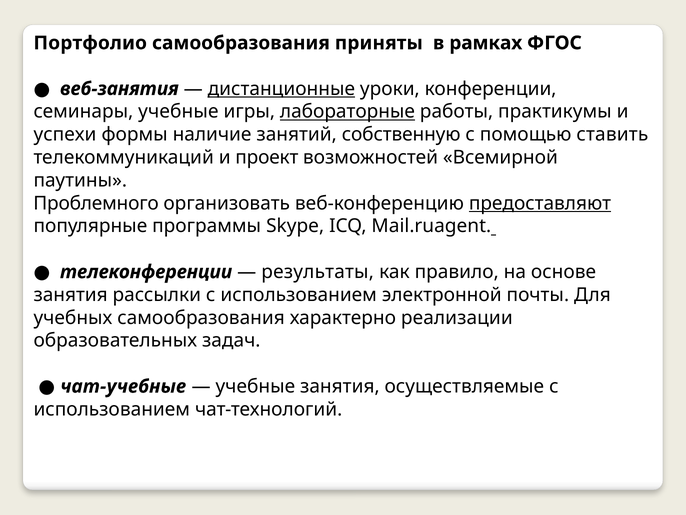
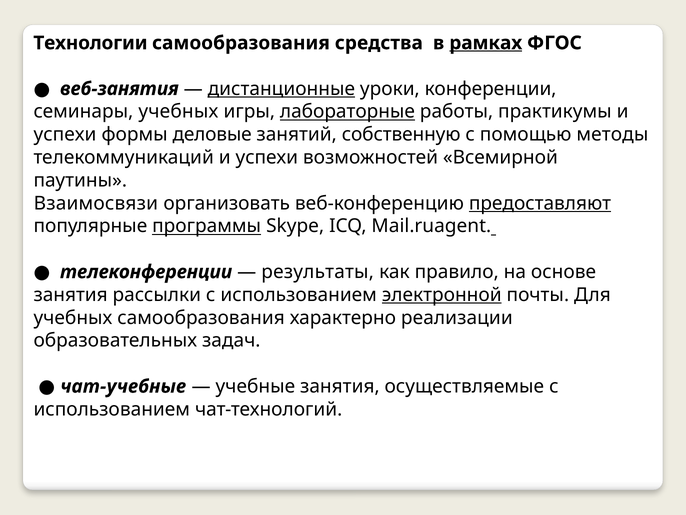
Портфолио: Портфолио -> Технологии
приняты: приняты -> средства
рамках underline: none -> present
семинары учебные: учебные -> учебных
наличие: наличие -> деловые
ставить: ставить -> методы
телекоммуникаций и проект: проект -> успехи
Проблемного: Проблемного -> Взаимосвязи
программы underline: none -> present
электронной underline: none -> present
